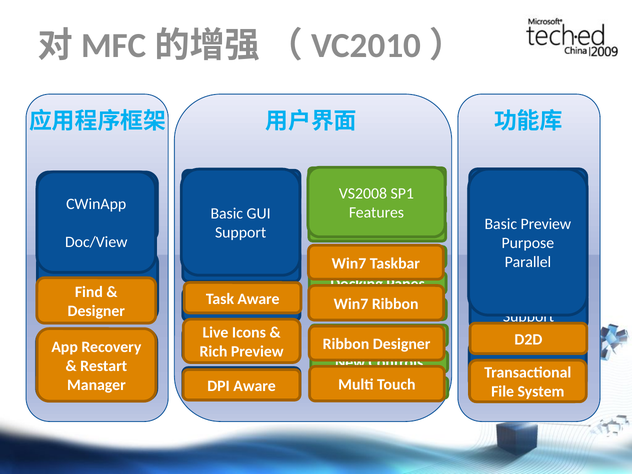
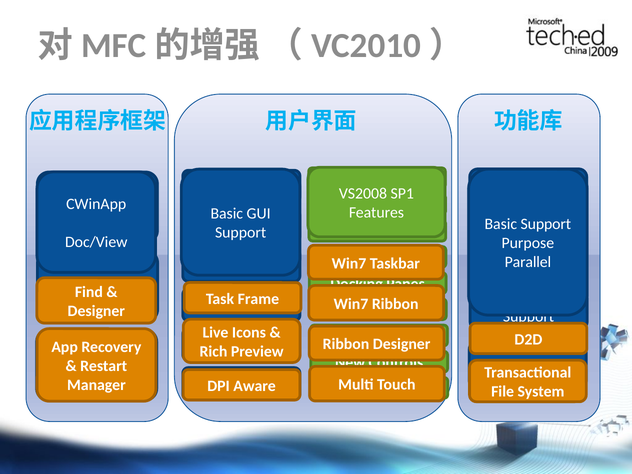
Basic Preview: Preview -> Support
Task Aware: Aware -> Frame
